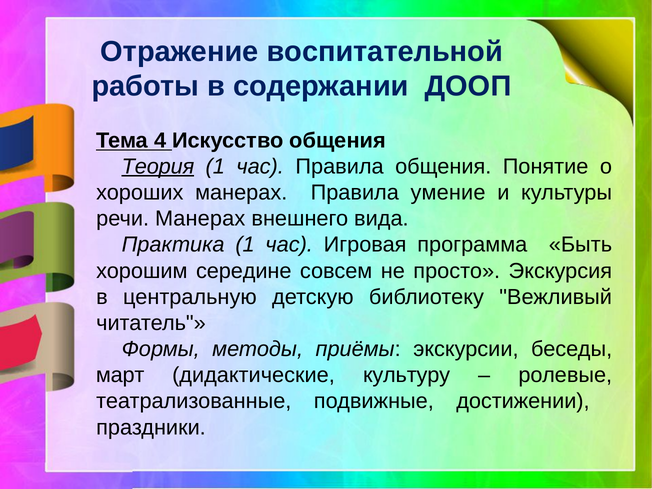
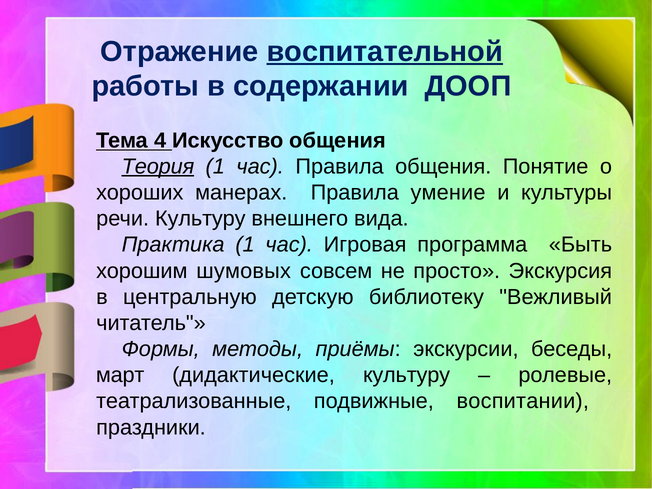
воспитательной underline: none -> present
речи Манерах: Манерах -> Культуру
середине: середине -> шумовых
достижении: достижении -> воспитании
